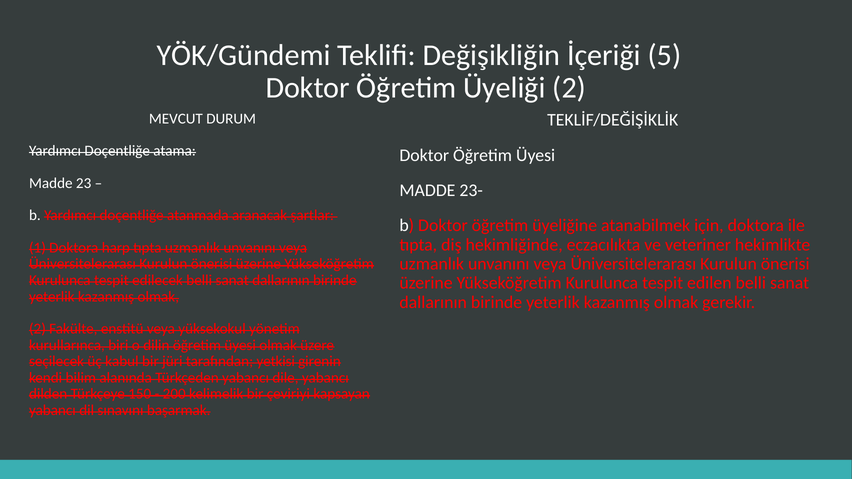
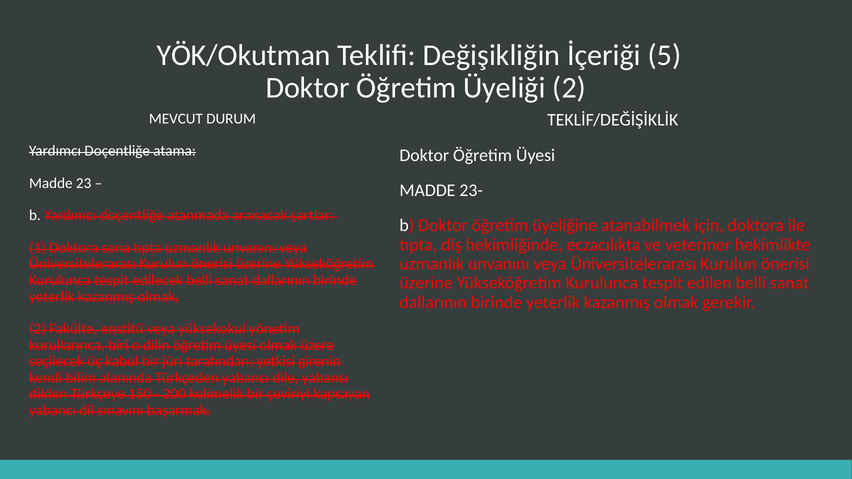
YÖK/Gündemi: YÖK/Gündemi -> YÖK/Okutman
harp: harp -> sona
